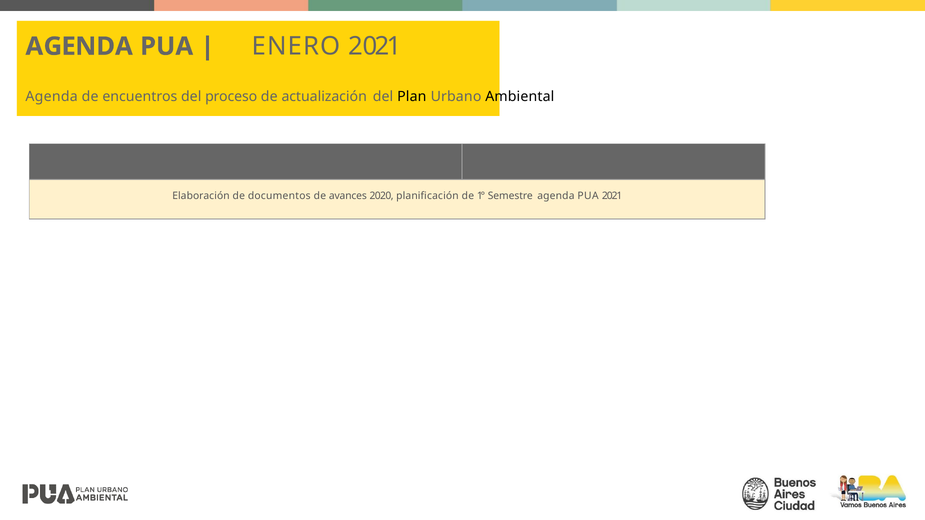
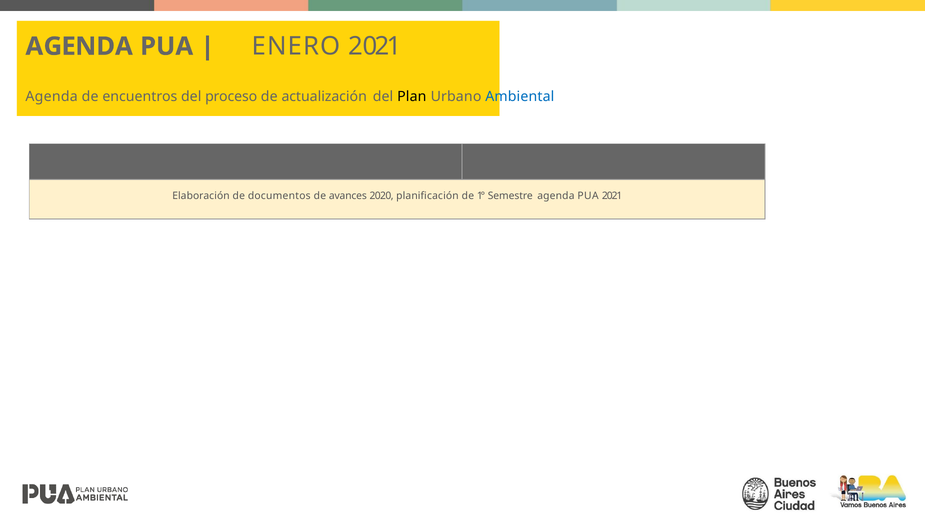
Ambiental colour: black -> blue
